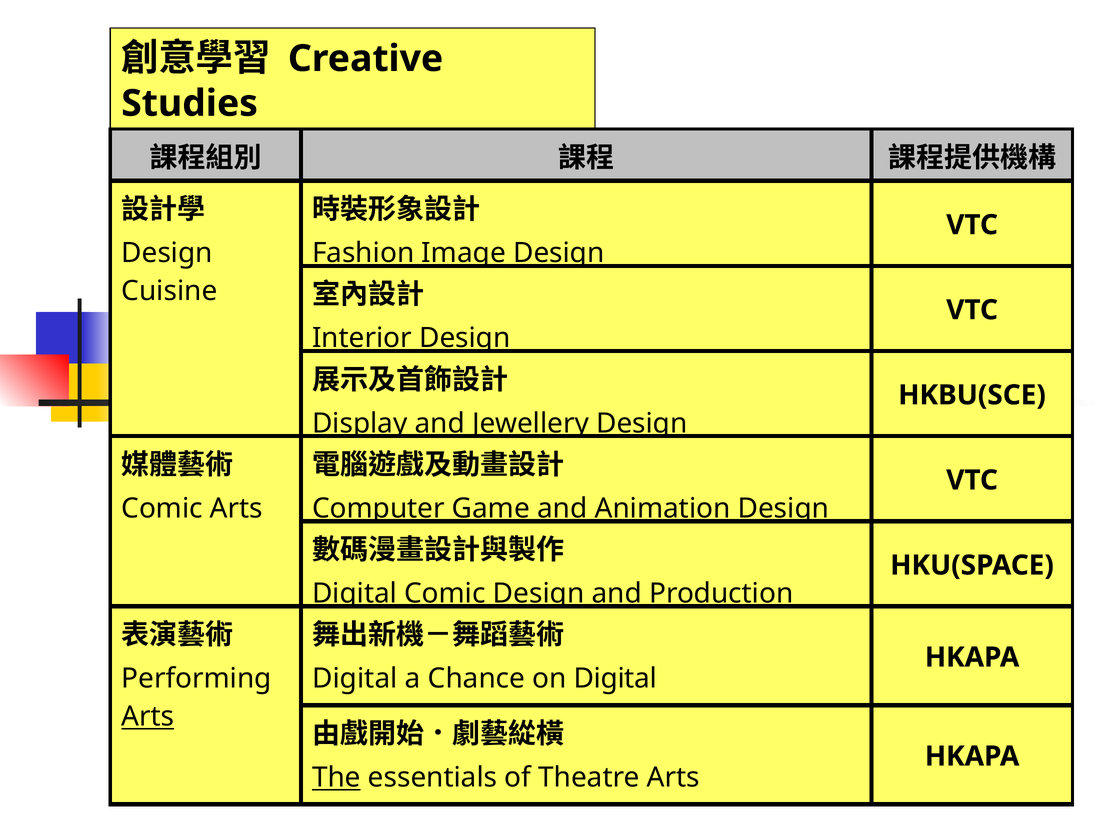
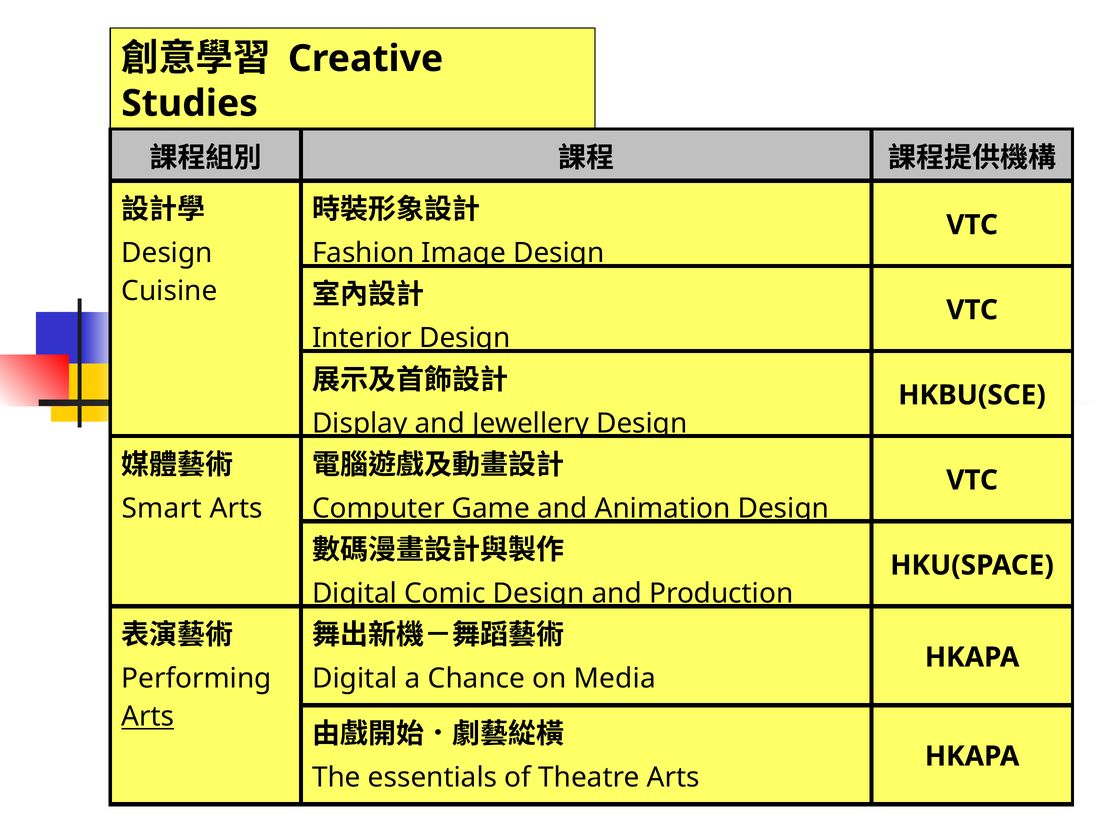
Comic at (162, 508): Comic -> Smart
on Digital: Digital -> Media
The underline: present -> none
